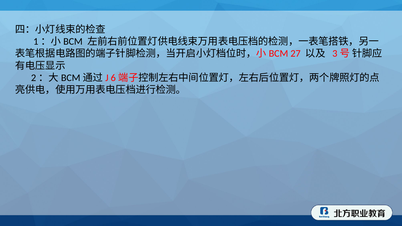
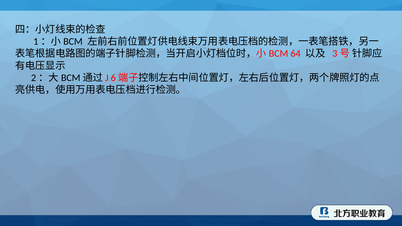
27: 27 -> 64
